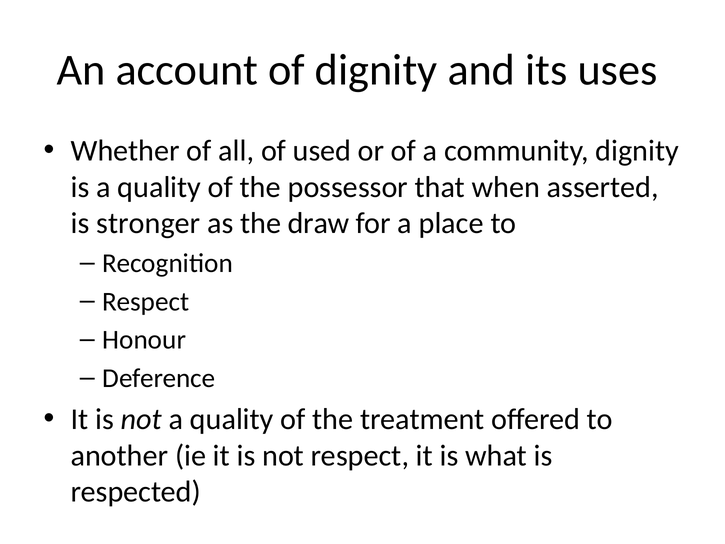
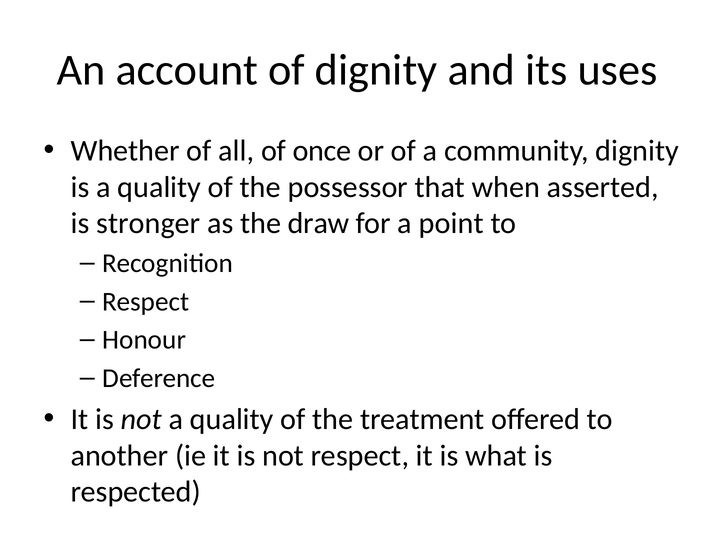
used: used -> once
place: place -> point
